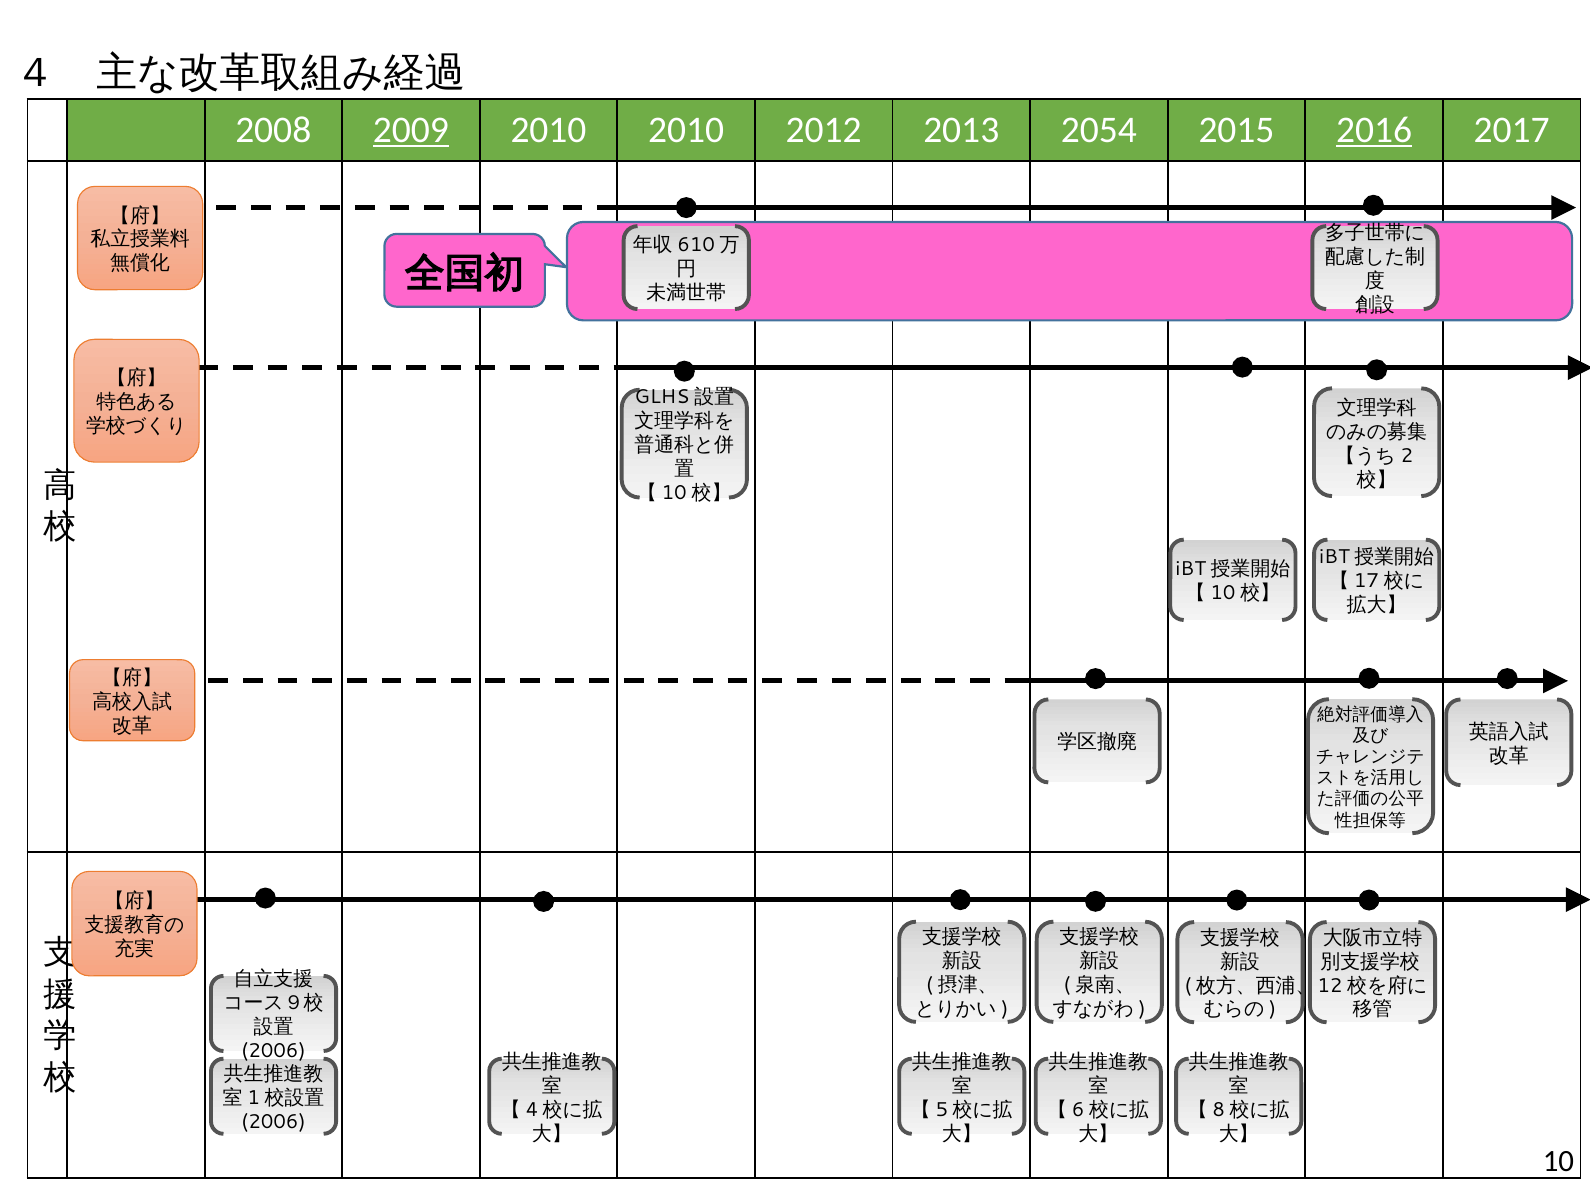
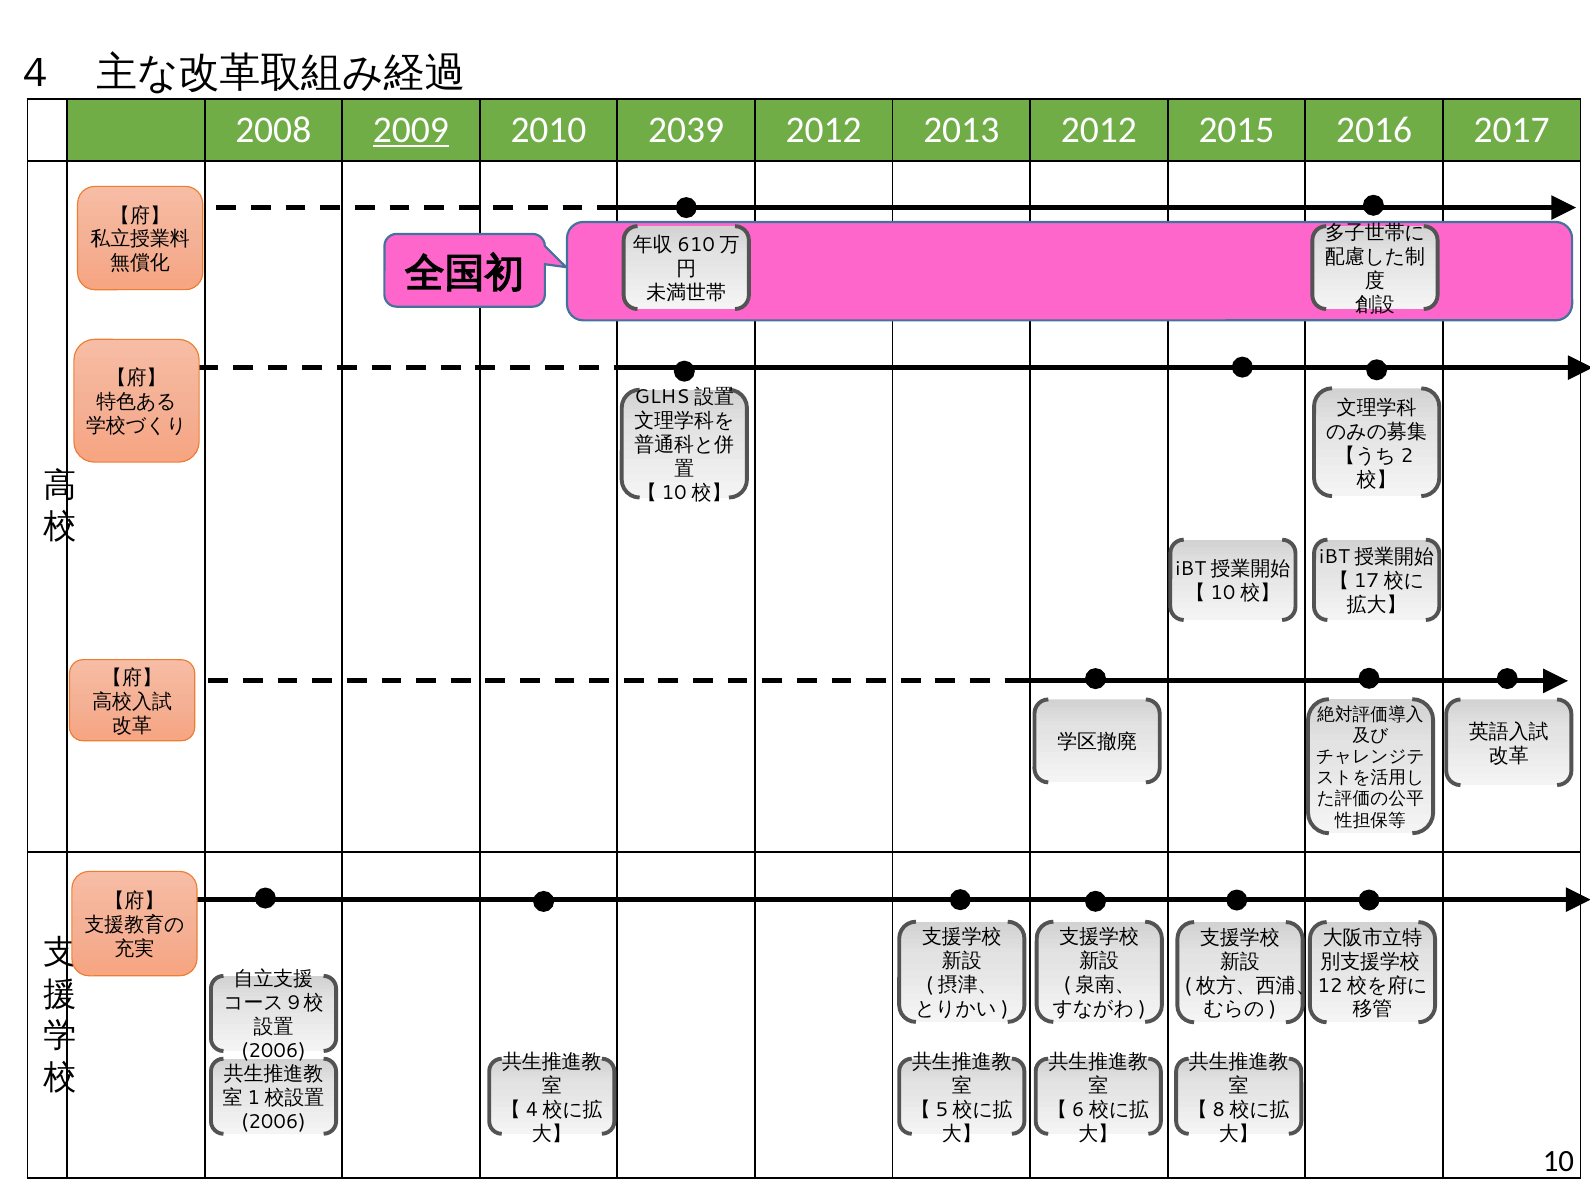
2010 2010: 2010 -> 2039
2013 2054: 2054 -> 2012
2016 underline: present -> none
